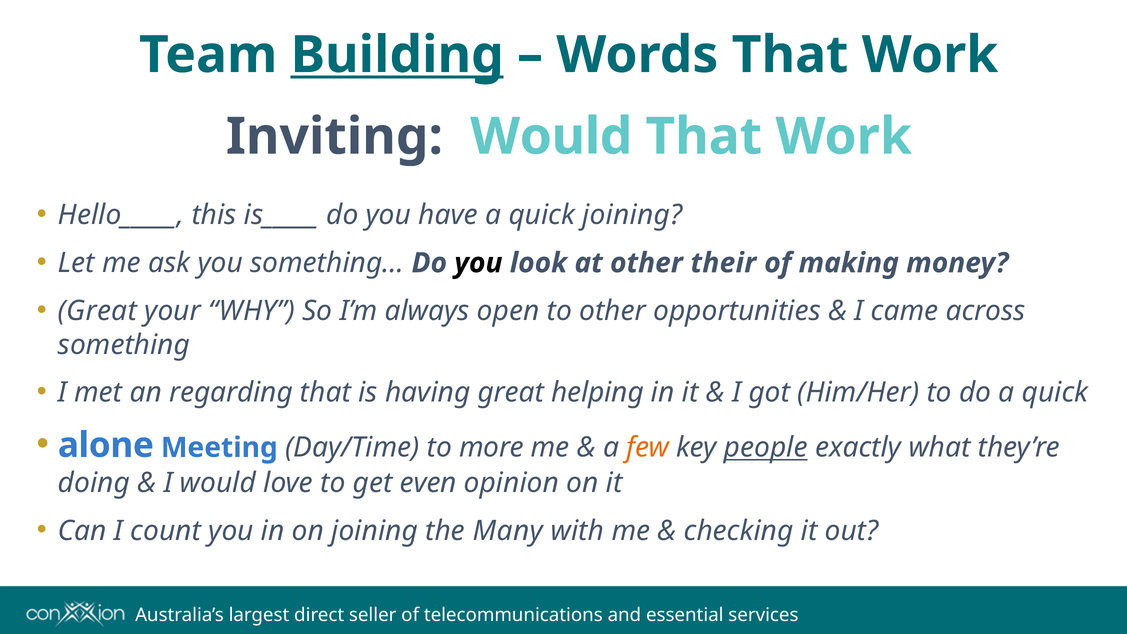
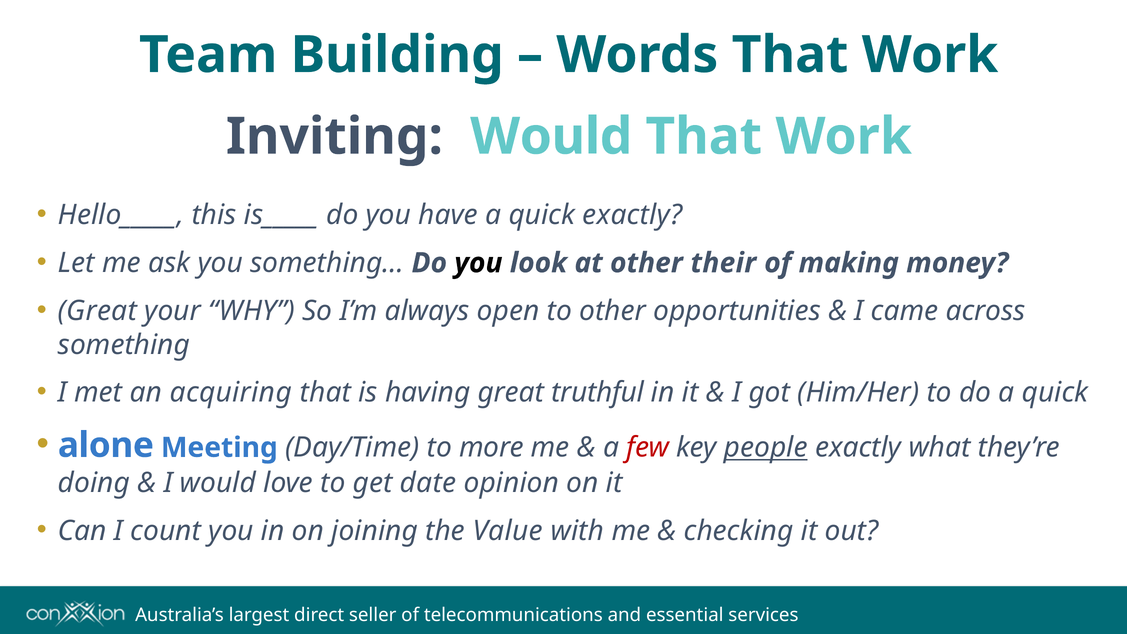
Building underline: present -> none
quick joining: joining -> exactly
regarding: regarding -> acquiring
helping: helping -> truthful
few colour: orange -> red
even: even -> date
Many: Many -> Value
